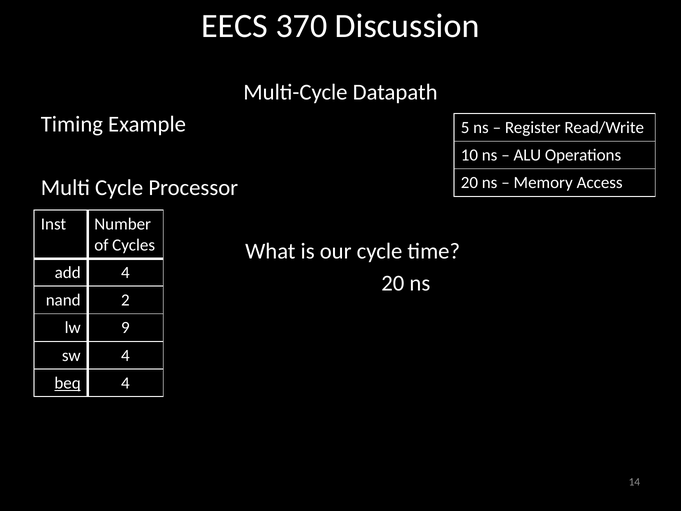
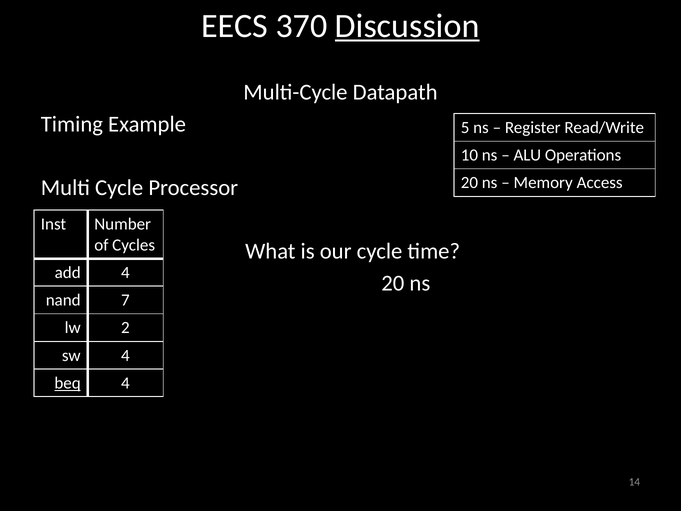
Discussion underline: none -> present
2: 2 -> 7
9: 9 -> 2
